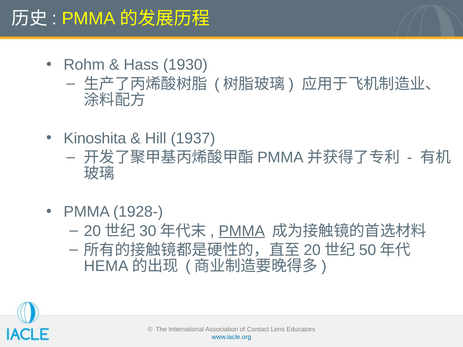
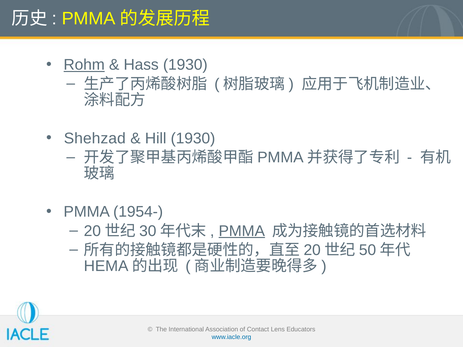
Rohm underline: none -> present
Kinoshita: Kinoshita -> Shehzad
Hill 1937: 1937 -> 1930
1928-: 1928- -> 1954-
